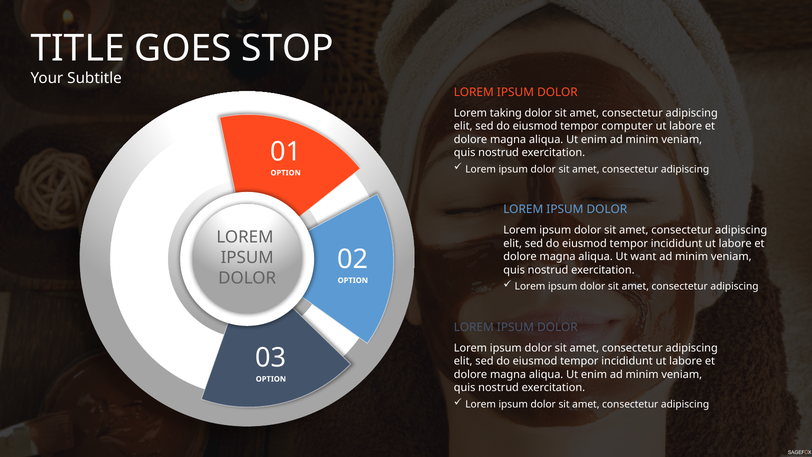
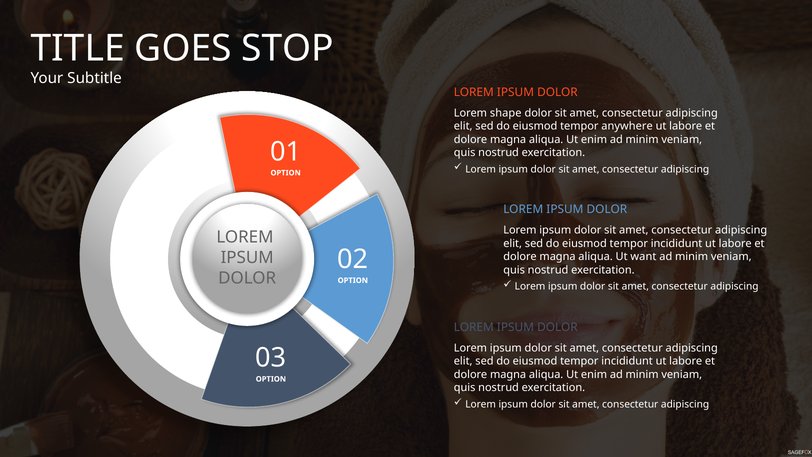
taking: taking -> shape
computer: computer -> anywhere
